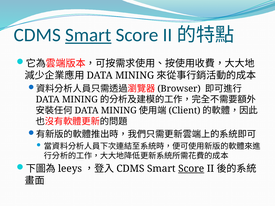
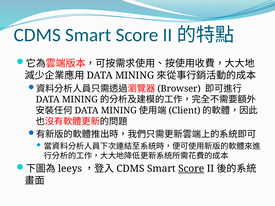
Smart at (88, 35) underline: present -> none
